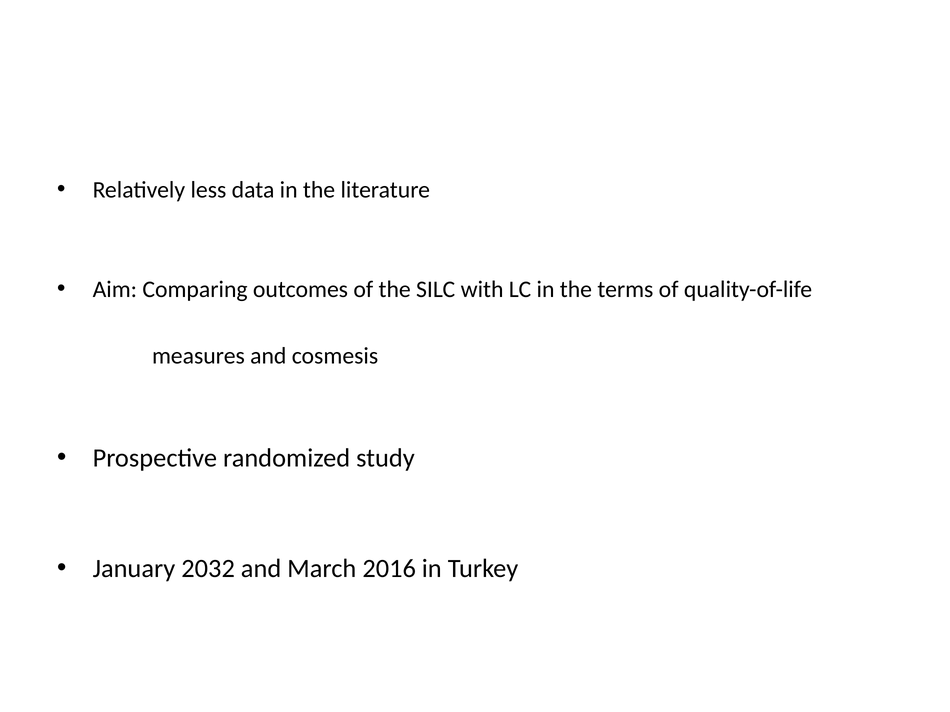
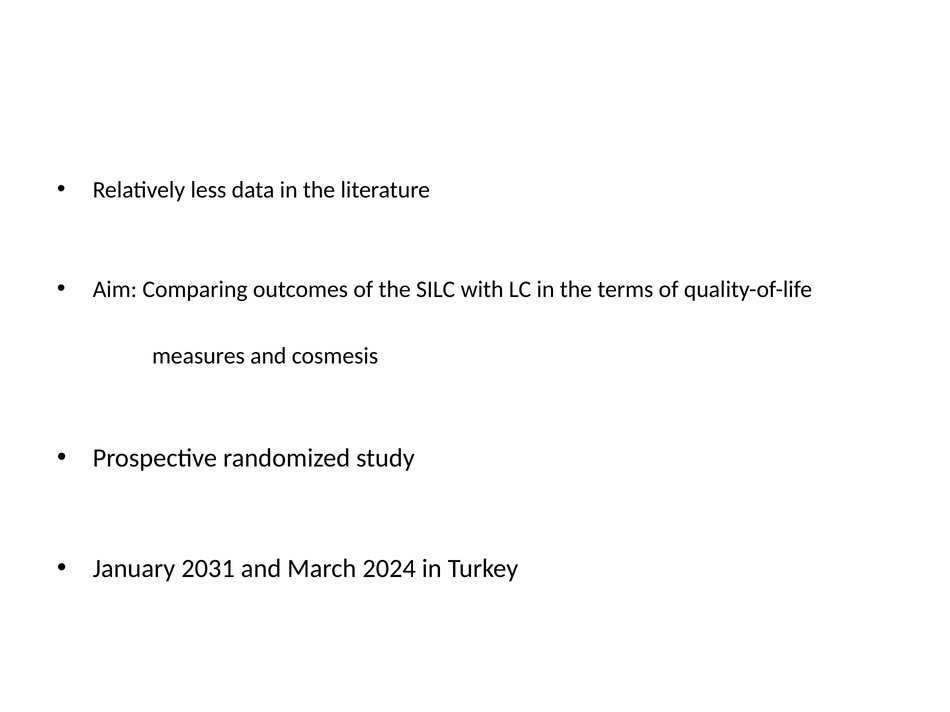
2032: 2032 -> 2031
2016: 2016 -> 2024
